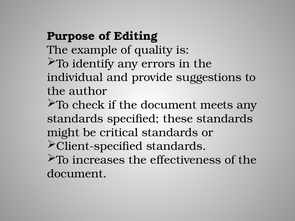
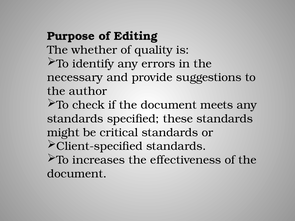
example: example -> whether
individual: individual -> necessary
